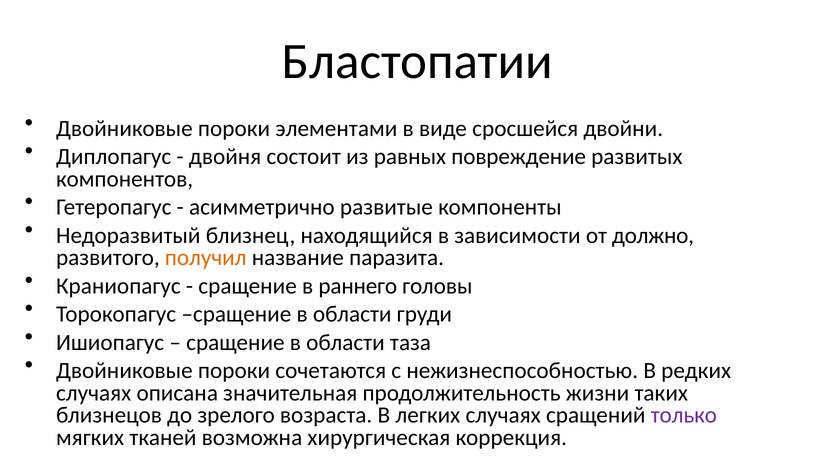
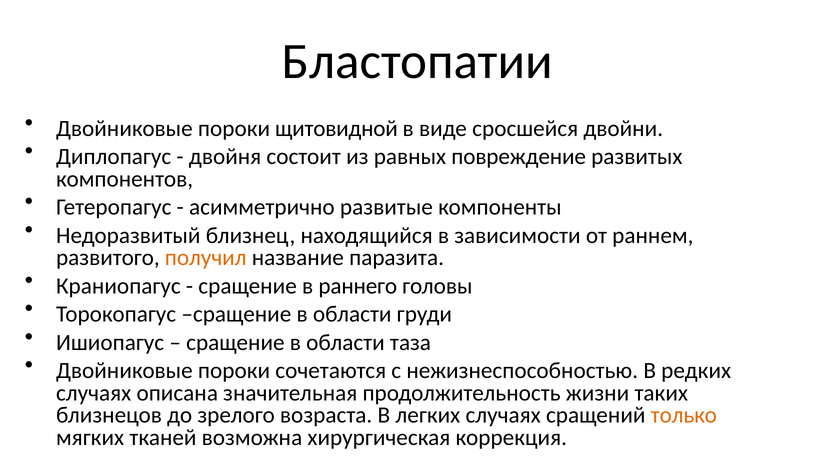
элементами: элементами -> щитовидной
должно: должно -> раннем
только colour: purple -> orange
